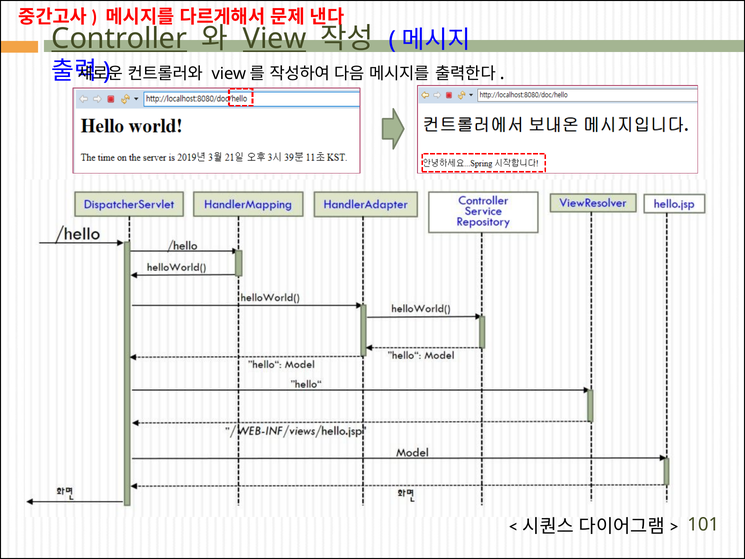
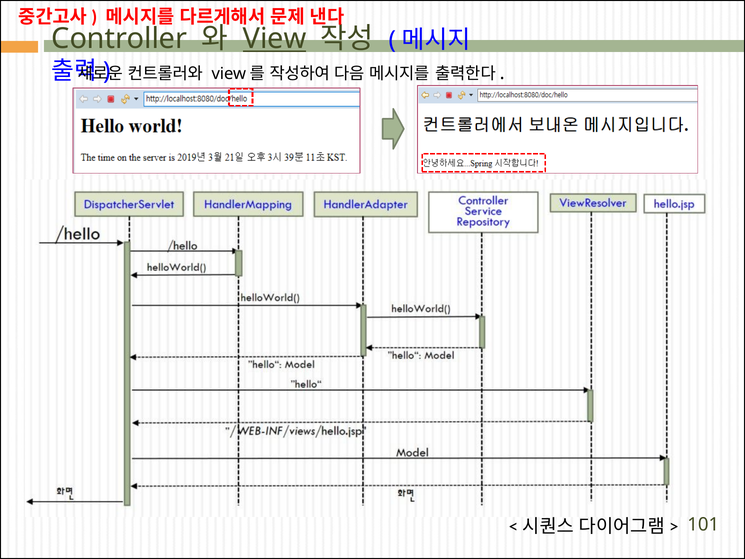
Controller underline: present -> none
